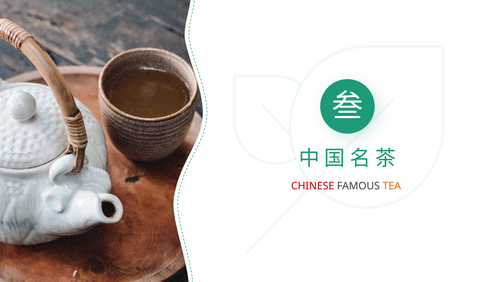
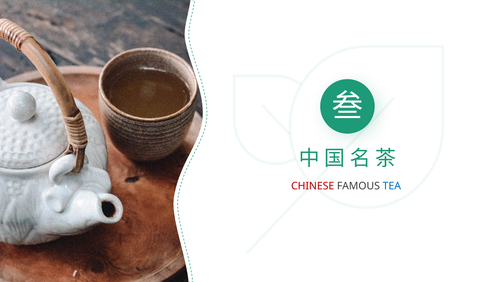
TEA colour: orange -> blue
